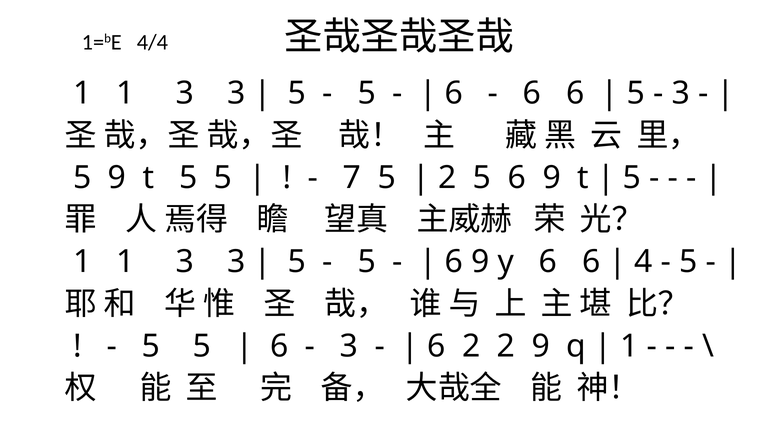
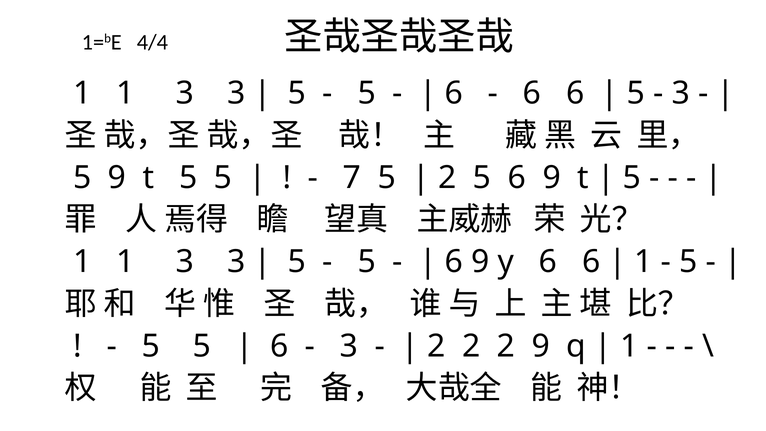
4 at (643, 262): 4 -> 1
6 at (436, 346): 6 -> 2
